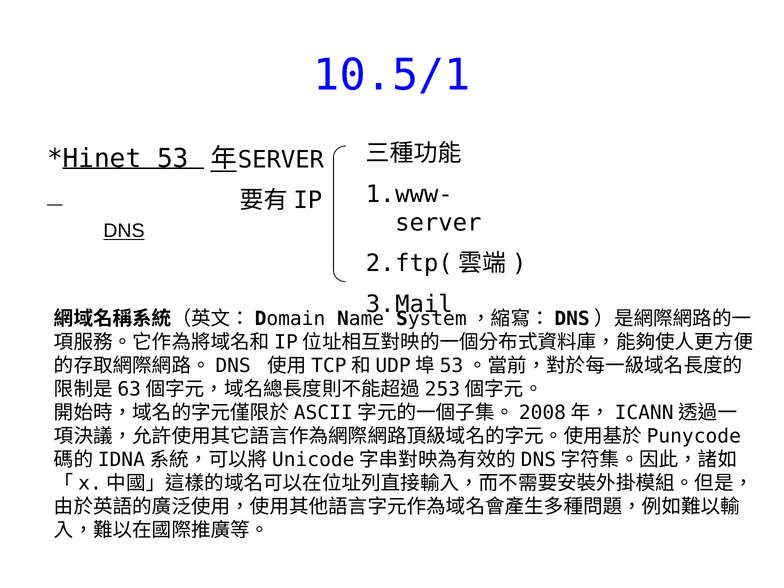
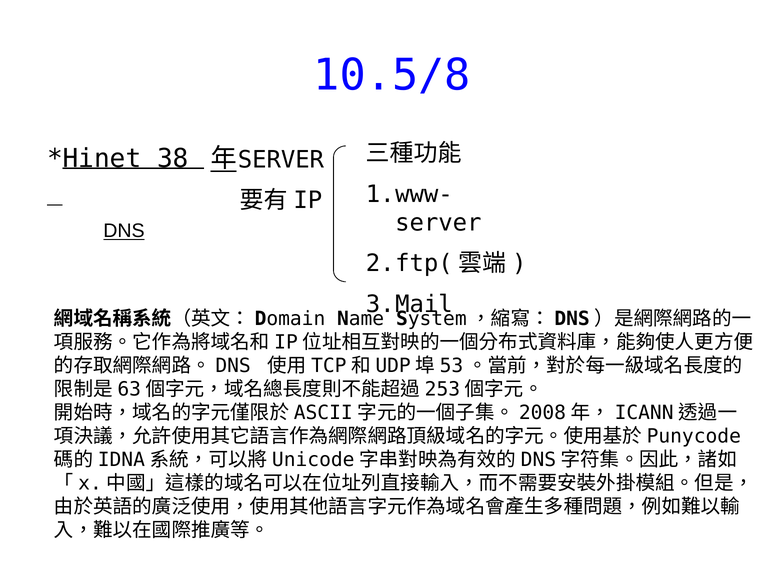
10.5/1: 10.5/1 -> 10.5/8
53: 53 -> 38
